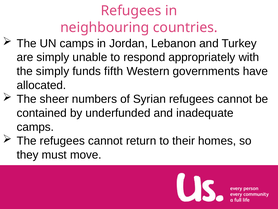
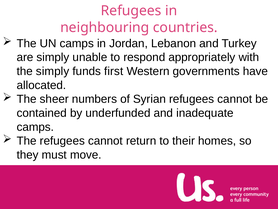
fifth: fifth -> first
